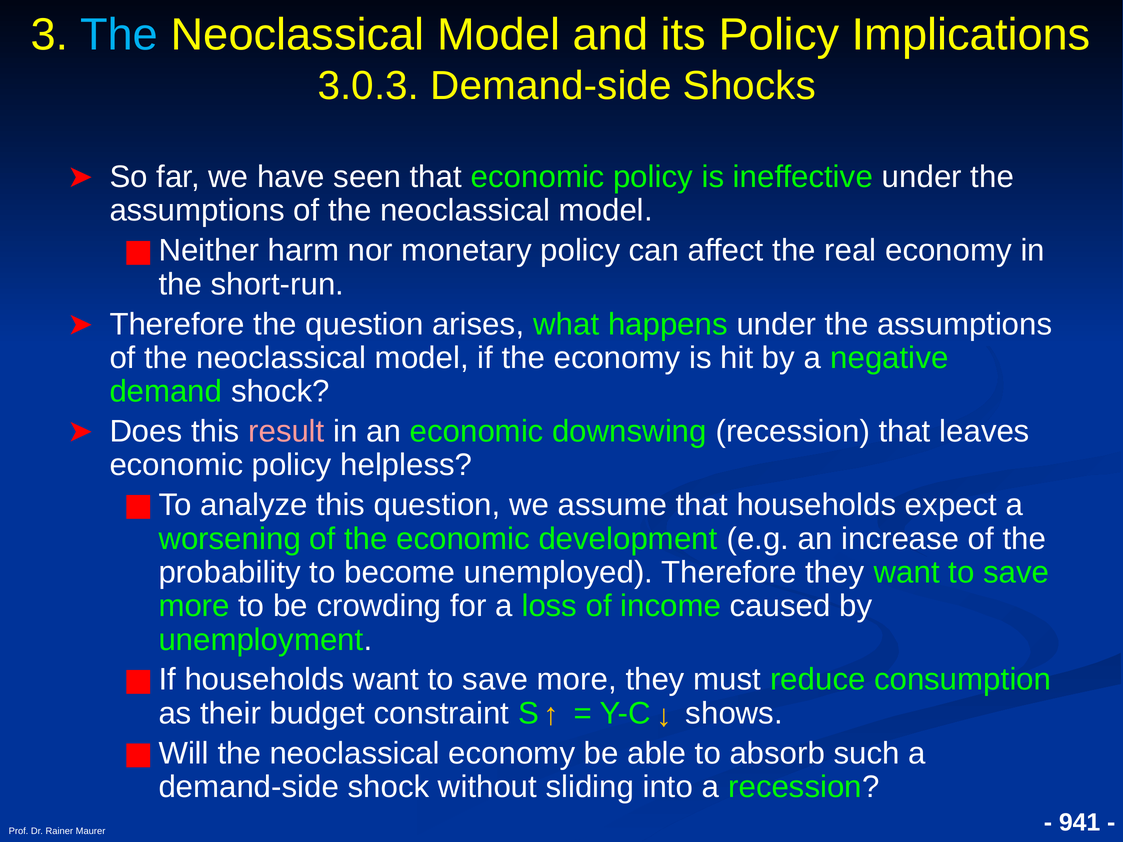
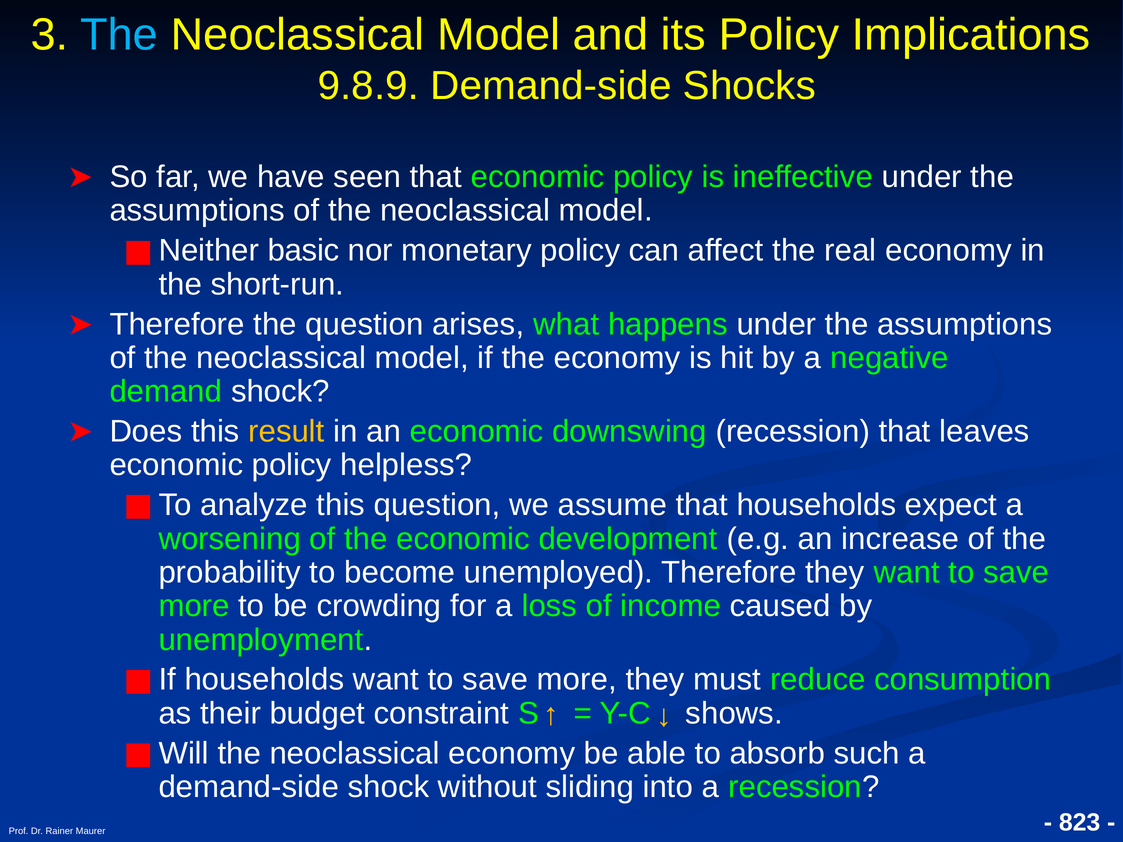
3.0.3: 3.0.3 -> 9.8.9
harm: harm -> basic
result colour: pink -> yellow
941: 941 -> 823
